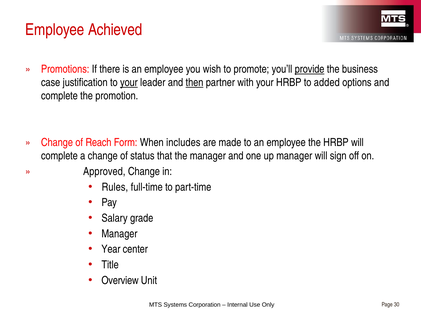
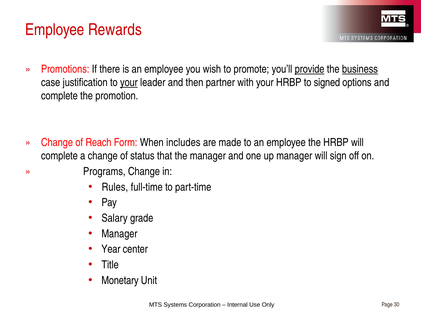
Achieved: Achieved -> Rewards
business underline: none -> present
then underline: present -> none
added: added -> signed
Approved: Approved -> Programs
Overview: Overview -> Monetary
